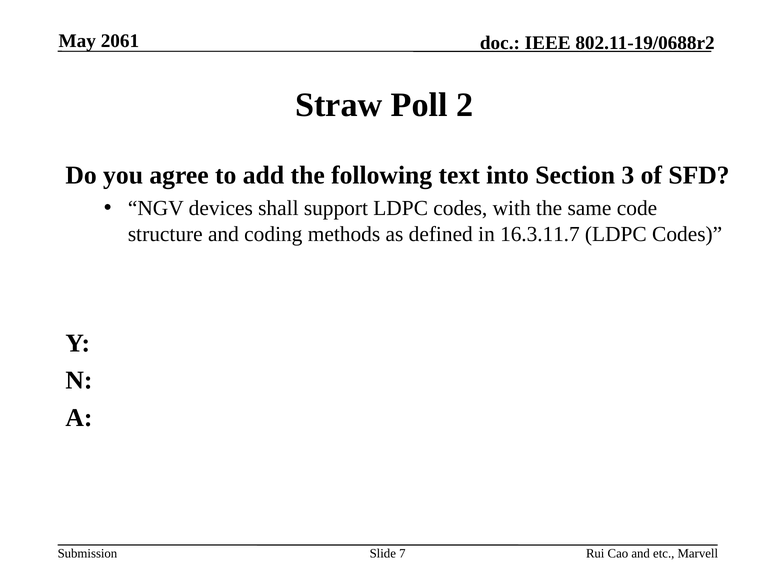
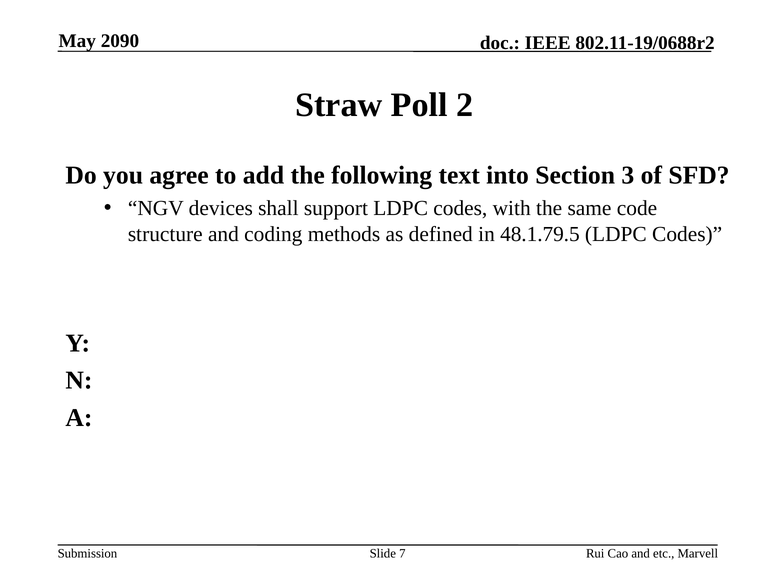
2061: 2061 -> 2090
16.3.11.7: 16.3.11.7 -> 48.1.79.5
